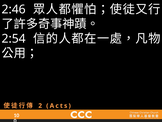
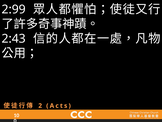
2:46: 2:46 -> 2:99
2:54: 2:54 -> 2:43
